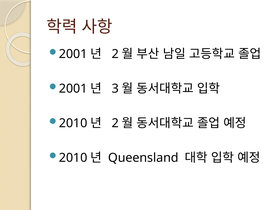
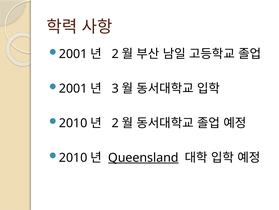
Queensland underline: none -> present
